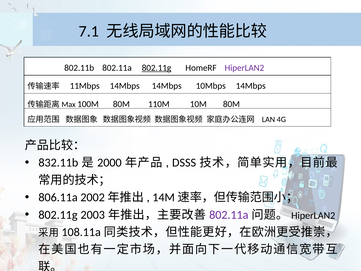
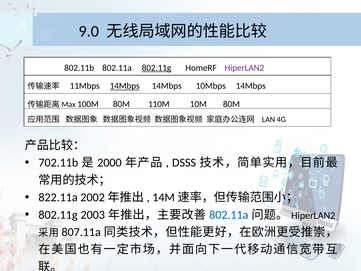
7.1: 7.1 -> 9.0
14Mbps at (125, 86) underline: none -> present
832.11b: 832.11b -> 702.11b
806.11a: 806.11a -> 822.11a
802.11a at (229, 215) colour: purple -> blue
108.11a: 108.11a -> 807.11a
